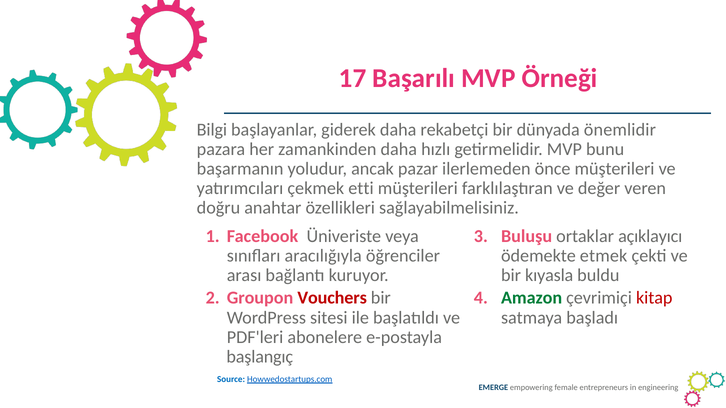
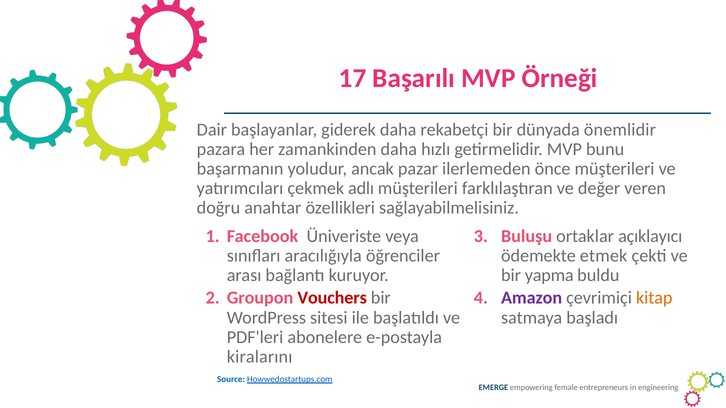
Bilgi: Bilgi -> Dair
etti: etti -> adlı
kıyasla: kıyasla -> yapma
Amazon colour: green -> purple
kitap colour: red -> orange
başlangıç: başlangıç -> kiralarını
